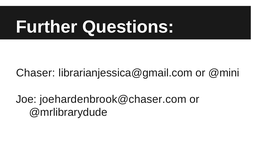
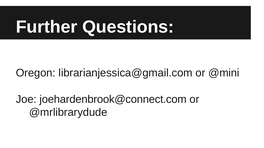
Chaser: Chaser -> Oregon
joehardenbrook@chaser.com: joehardenbrook@chaser.com -> joehardenbrook@connect.com
